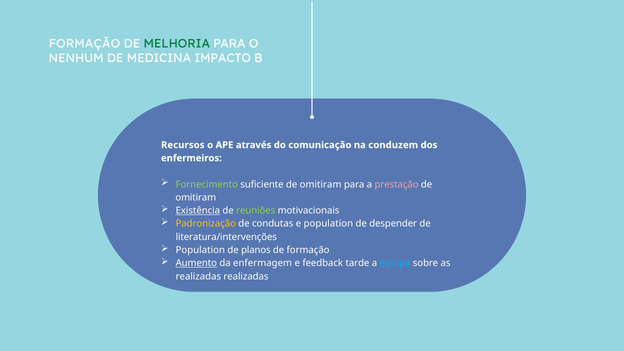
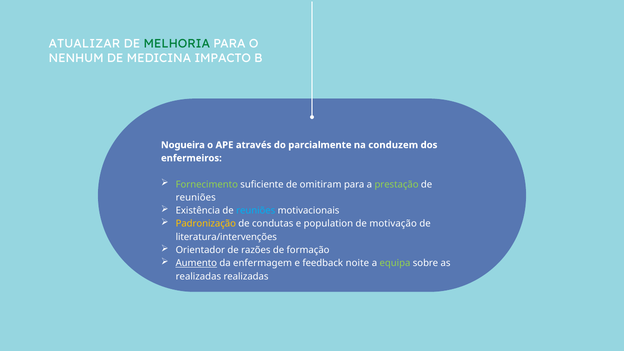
FORMAÇÃO at (84, 44): FORMAÇÃO -> ATUALIZAR
Recursos: Recursos -> Nogueira
comunicação: comunicação -> parcialmente
prestação colour: pink -> light green
omitiram at (196, 198): omitiram -> reuniões
Existência underline: present -> none
reuniões at (256, 211) colour: light green -> light blue
despender: despender -> motivação
Population at (200, 250): Population -> Orientador
planos: planos -> razões
tarde: tarde -> noite
equipa colour: light blue -> light green
